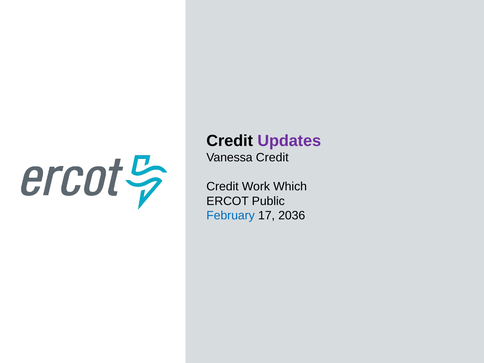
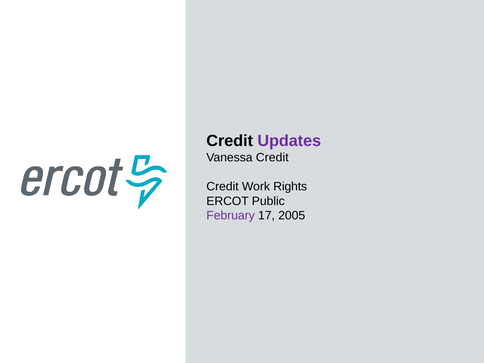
Which: Which -> Rights
February colour: blue -> purple
2036: 2036 -> 2005
